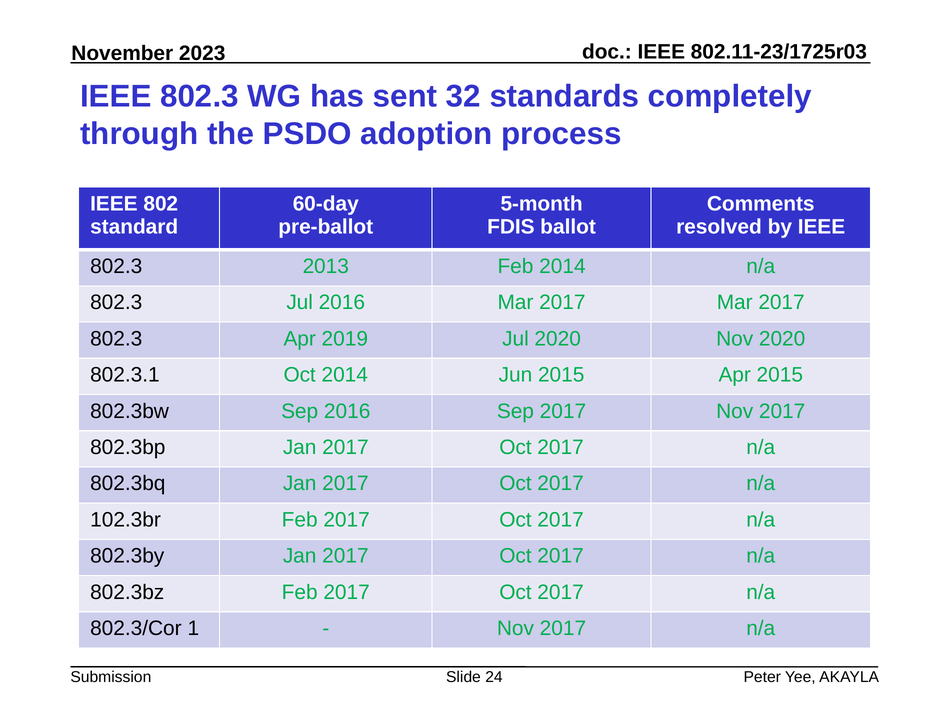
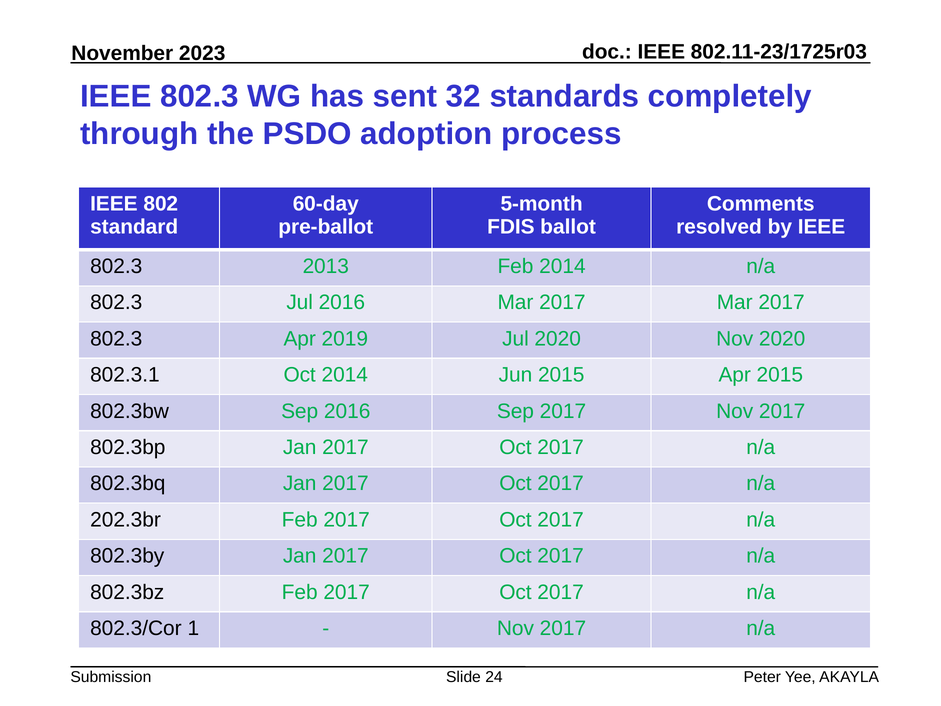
102.3br: 102.3br -> 202.3br
